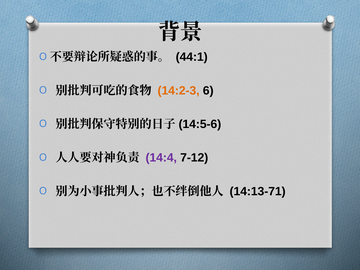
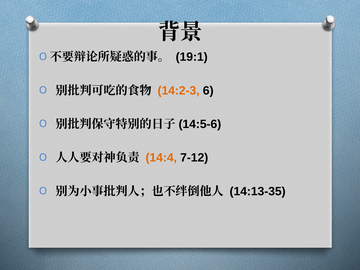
44:1: 44:1 -> 19:1
14:4 colour: purple -> orange
14:13-71: 14:13-71 -> 14:13-35
